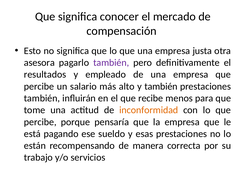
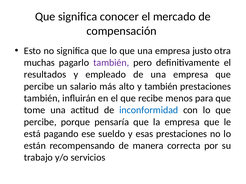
justa: justa -> justo
asesora: asesora -> muchas
inconformidad colour: orange -> blue
